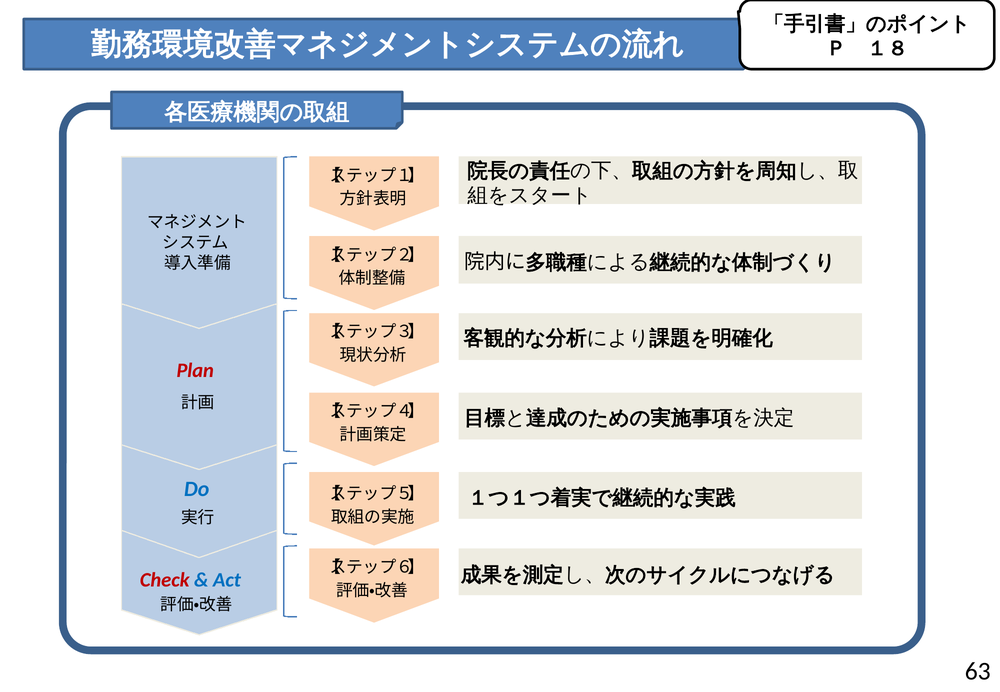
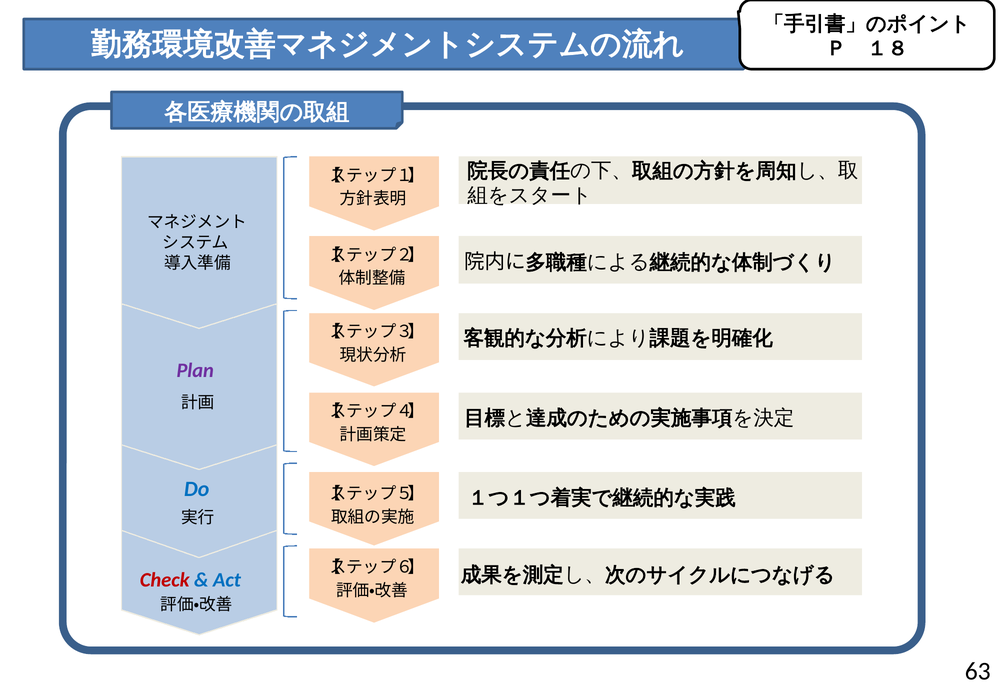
Plan colour: red -> purple
